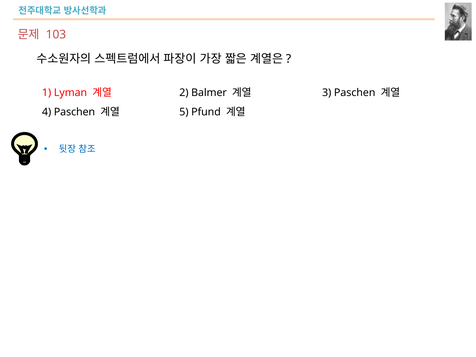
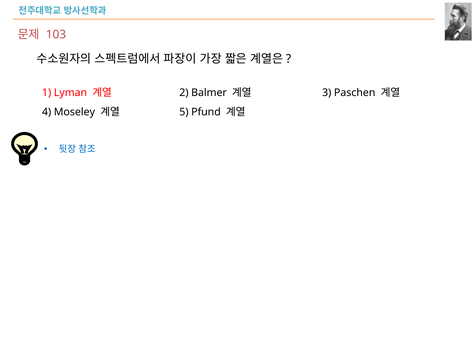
4 Paschen: Paschen -> Moseley
